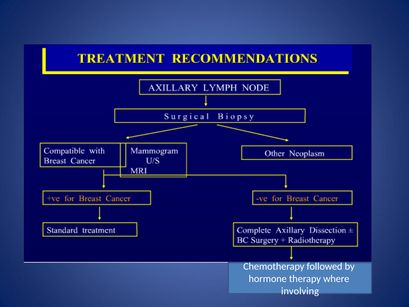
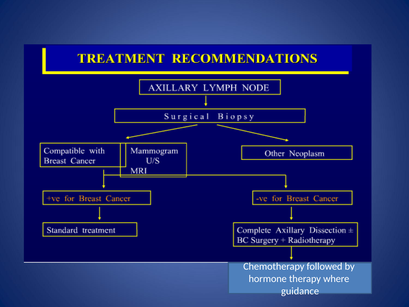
involving: involving -> guidance
